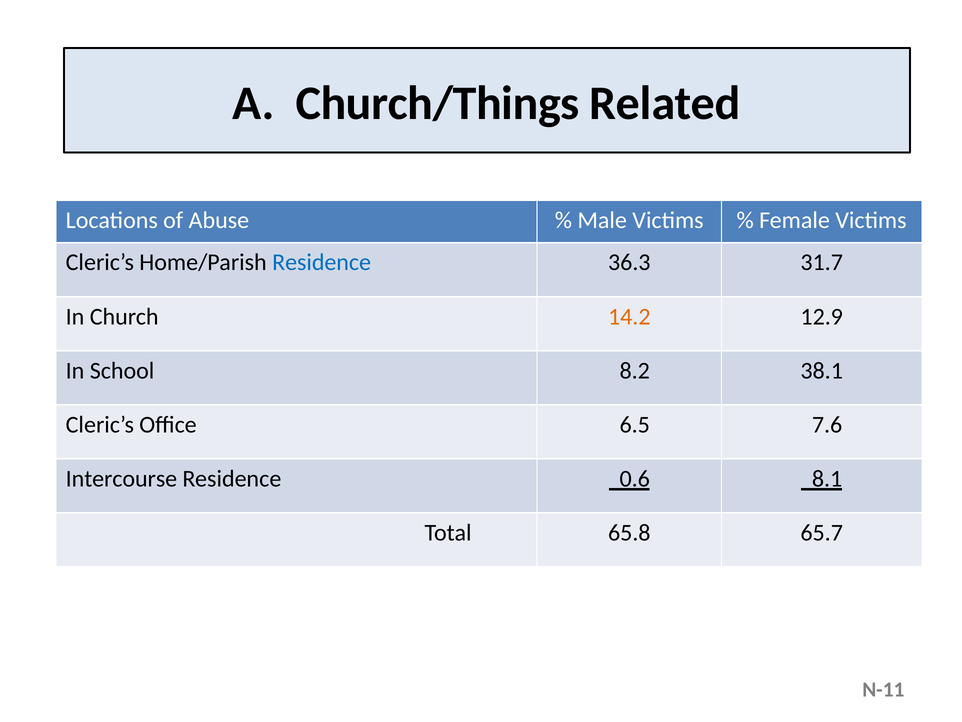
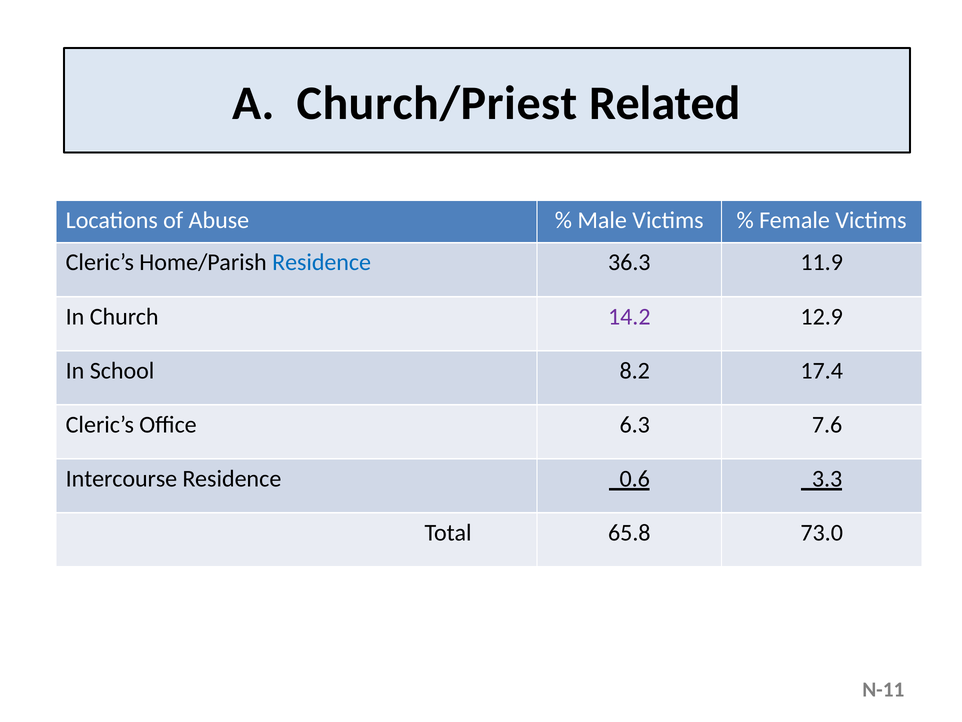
Church/Things: Church/Things -> Church/Priest
31.7: 31.7 -> 11.9
14.2 colour: orange -> purple
38.1: 38.1 -> 17.4
6.5: 6.5 -> 6.3
8.1: 8.1 -> 3.3
65.7: 65.7 -> 73.0
